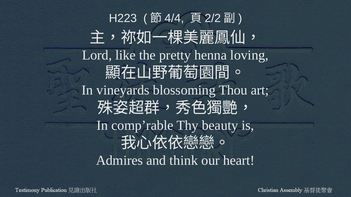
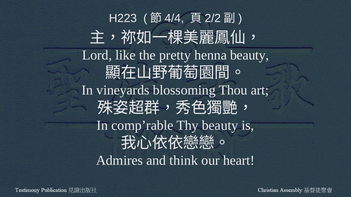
henna loving: loving -> beauty
